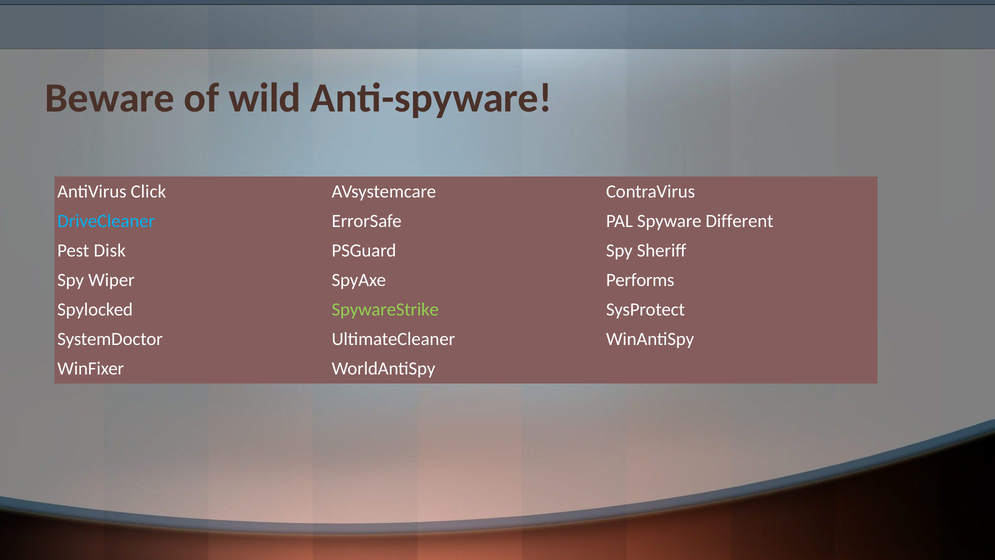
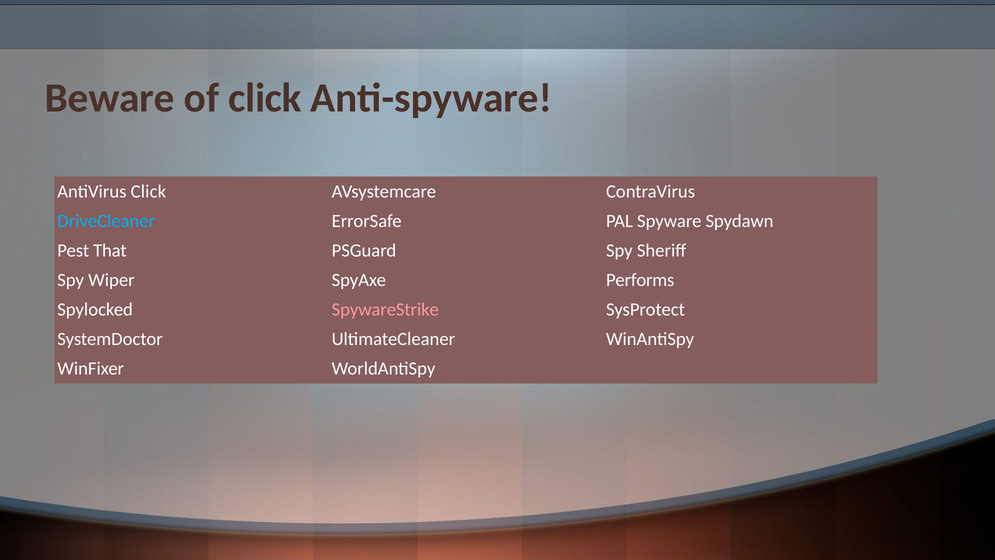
of wild: wild -> click
Different: Different -> Spydawn
Disk: Disk -> That
SpywareStrike colour: light green -> pink
